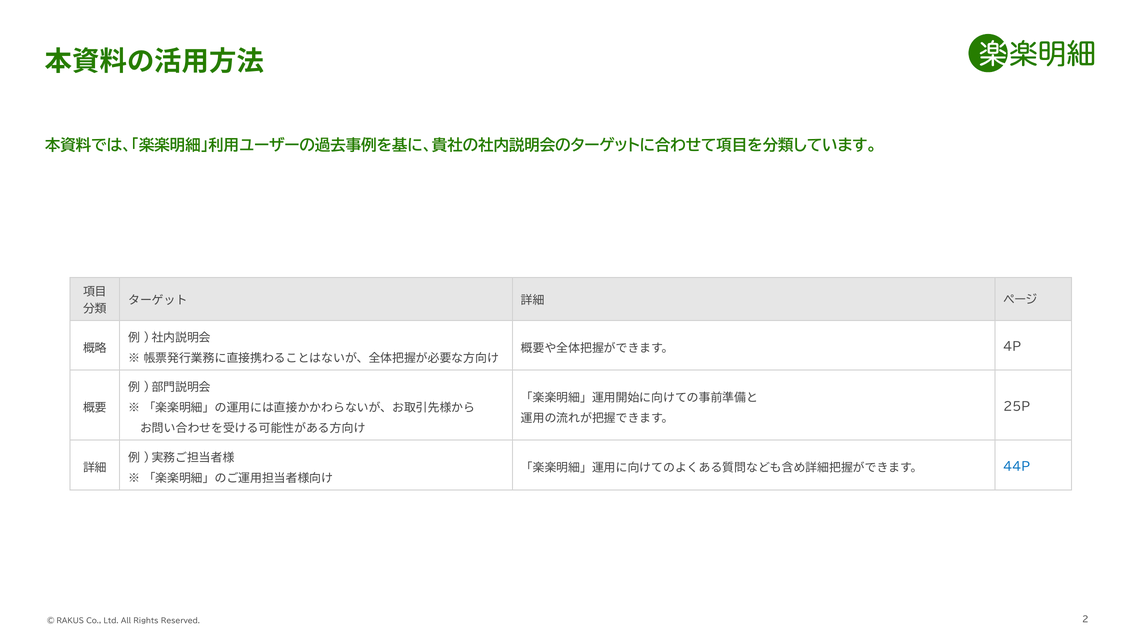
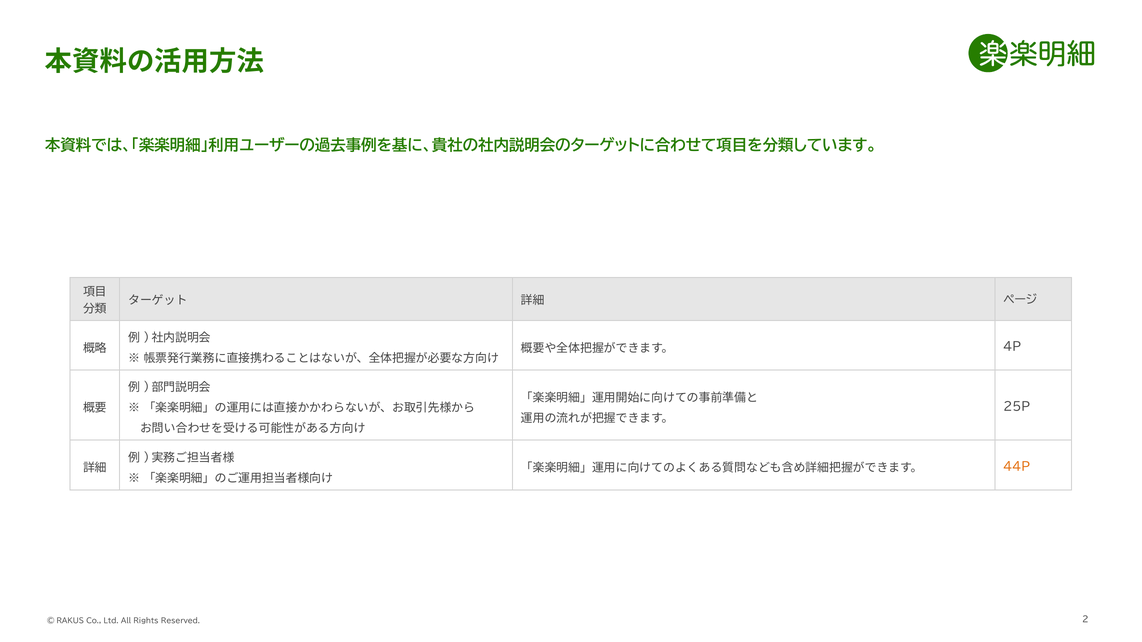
44P colour: blue -> orange
